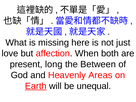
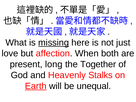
missing underline: none -> present
Between: Between -> Together
Areas: Areas -> Stalks
